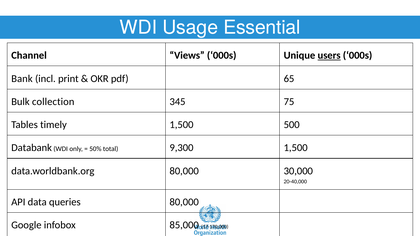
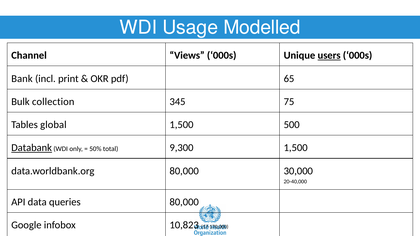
Essential: Essential -> Modelled
timely: timely -> global
Databank underline: none -> present
85,000: 85,000 -> 10,823
